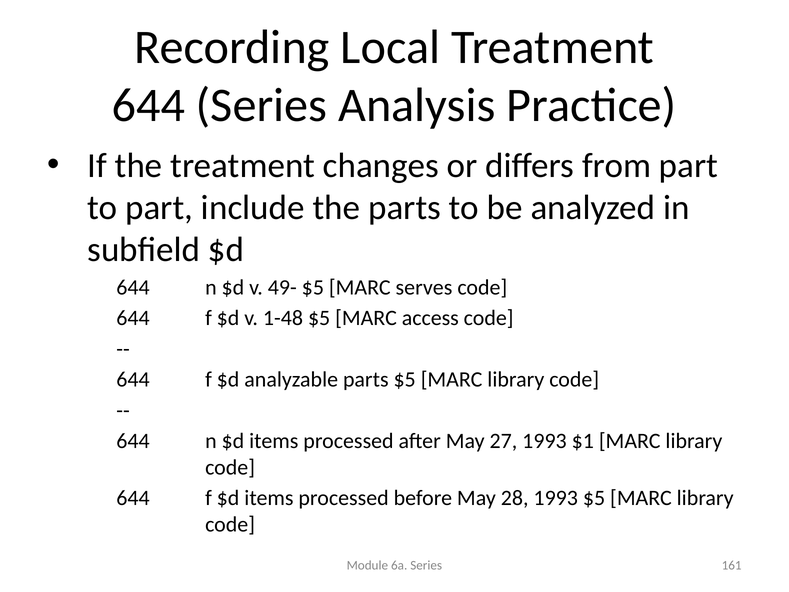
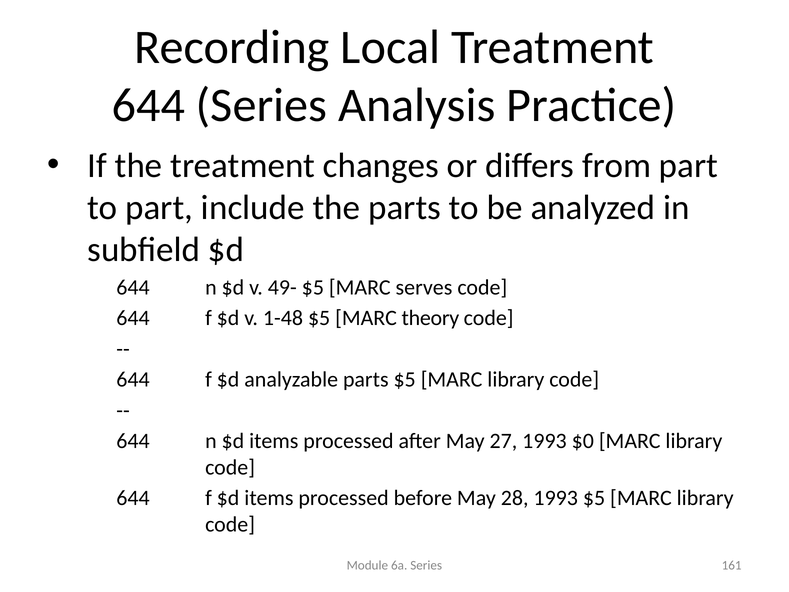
access: access -> theory
$1: $1 -> $0
